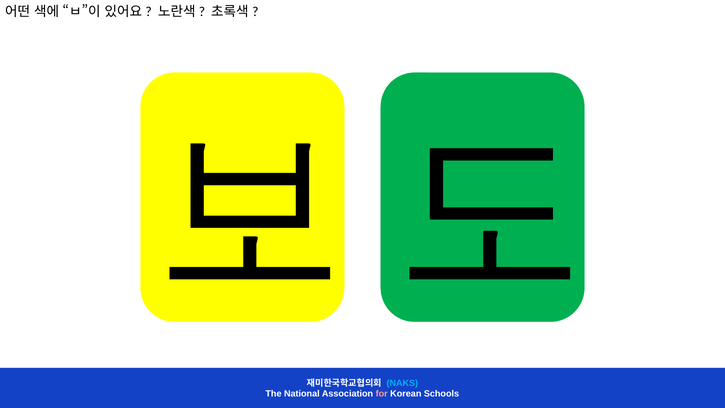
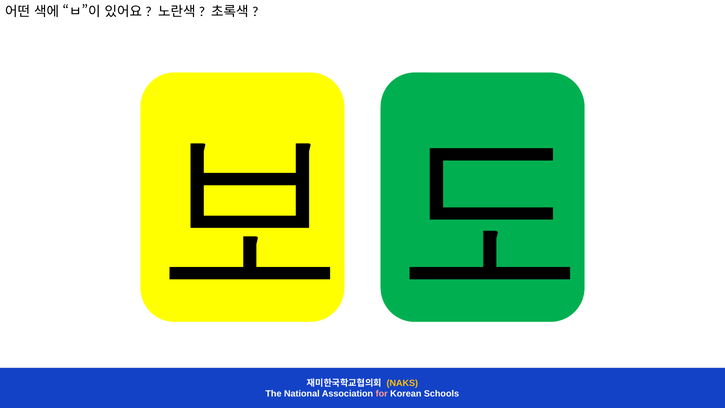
NAKS colour: light blue -> yellow
